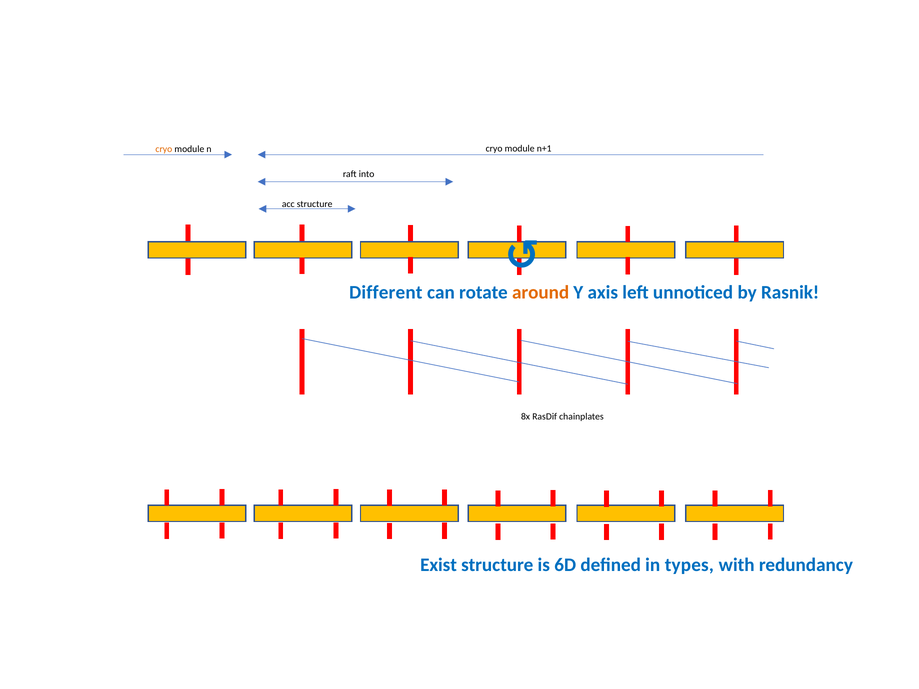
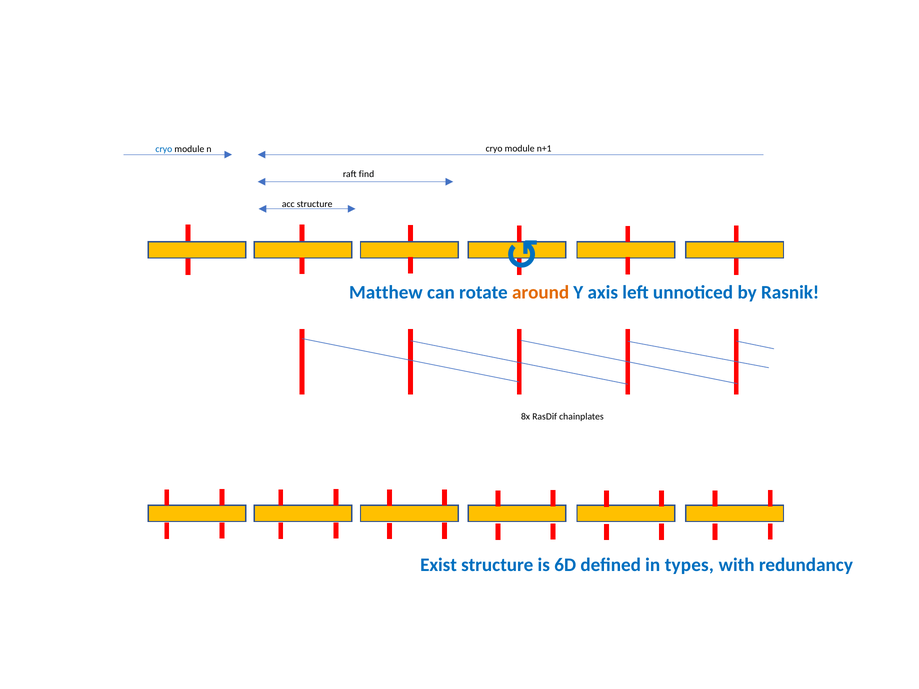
cryo at (164, 149) colour: orange -> blue
into: into -> find
Different: Different -> Matthew
